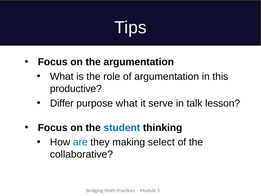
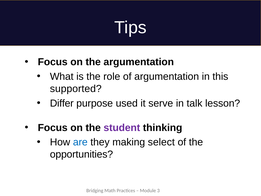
productive: productive -> supported
purpose what: what -> used
student colour: blue -> purple
collaborative: collaborative -> opportunities
